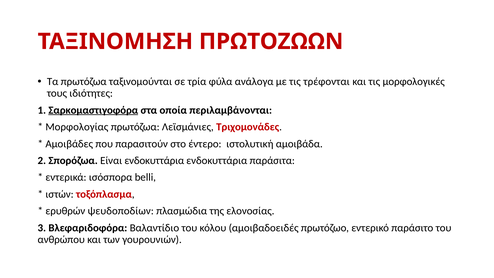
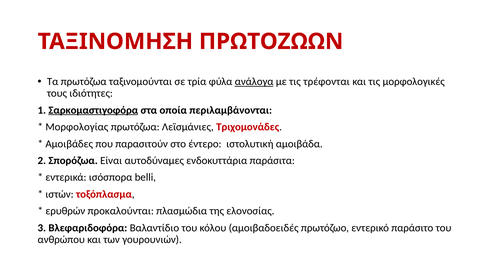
ανάλογα underline: none -> present
Είναι ενδοκυττάρια: ενδοκυττάρια -> αυτοδύναμες
ψευδοποδίων: ψευδοποδίων -> προκαλούνται
